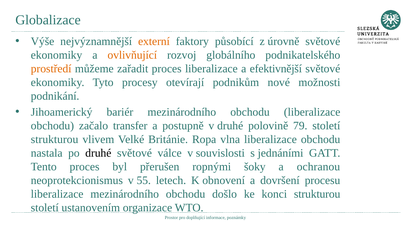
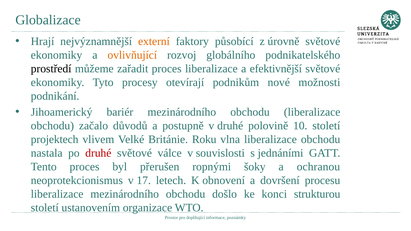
Výše: Výše -> Hrají
prostředí colour: orange -> black
transfer: transfer -> důvodů
79: 79 -> 10
strukturou at (55, 140): strukturou -> projektech
Ropa: Ropa -> Roku
druhé at (98, 153) colour: black -> red
55: 55 -> 17
